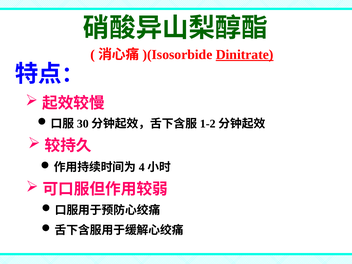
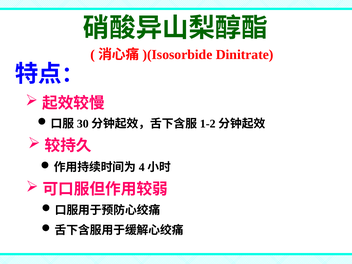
Dinitrate underline: present -> none
